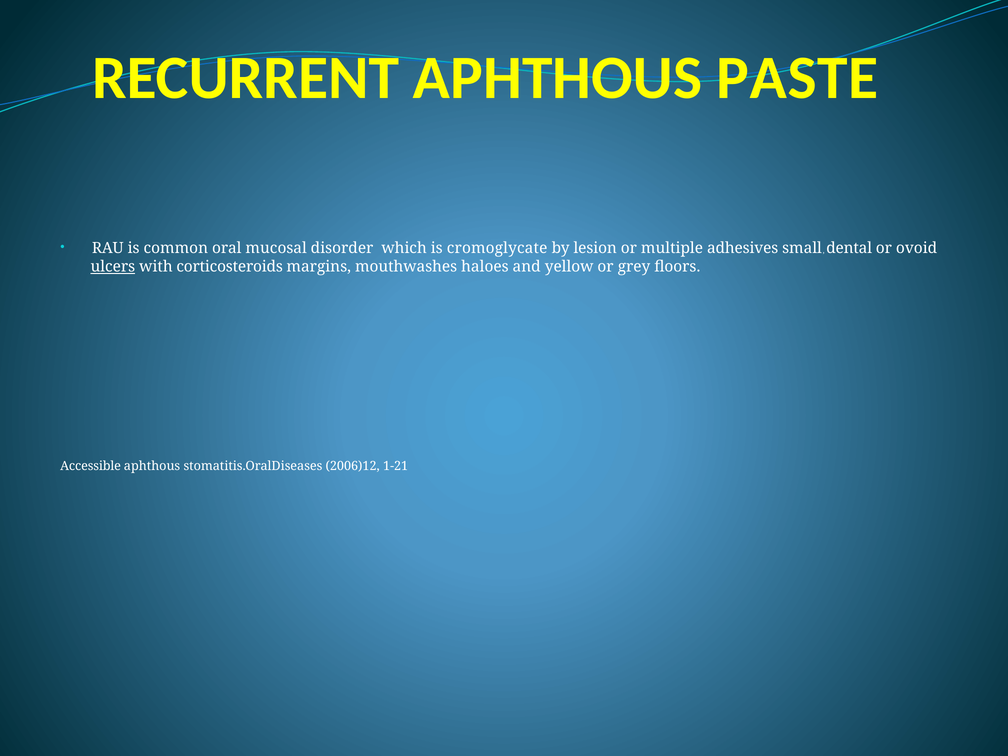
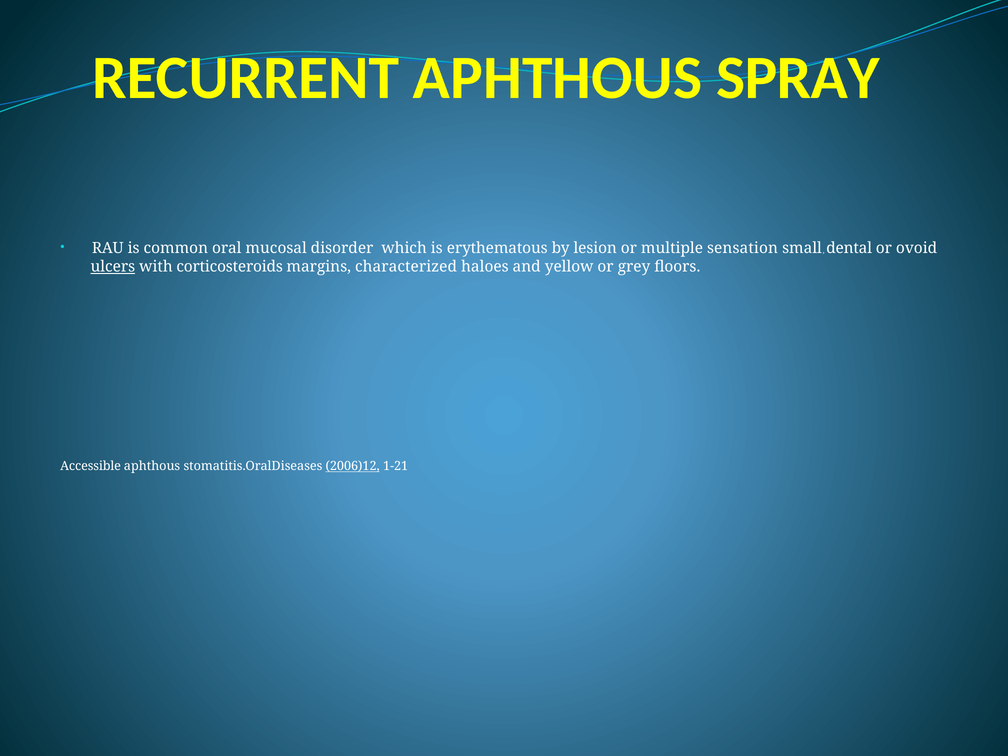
PASTE: PASTE -> SPRAY
cromoglycate: cromoglycate -> erythematous
adhesives: adhesives -> sensation
mouthwashes: mouthwashes -> characterized
2006)12 underline: none -> present
